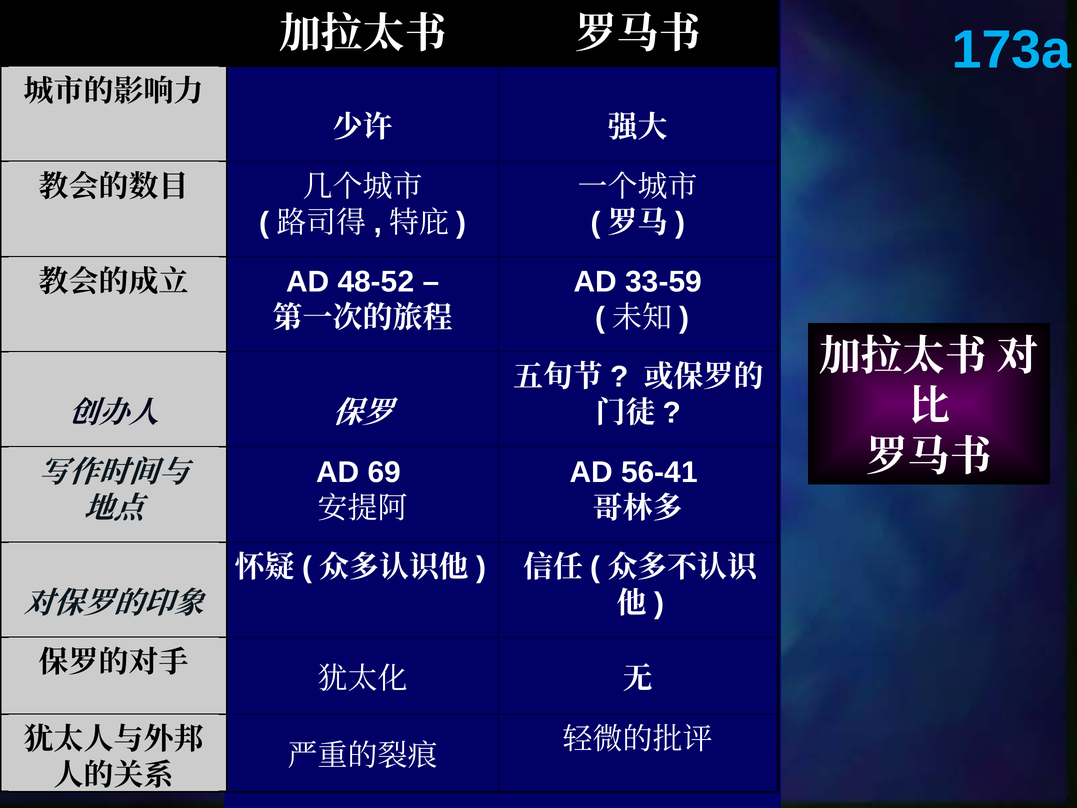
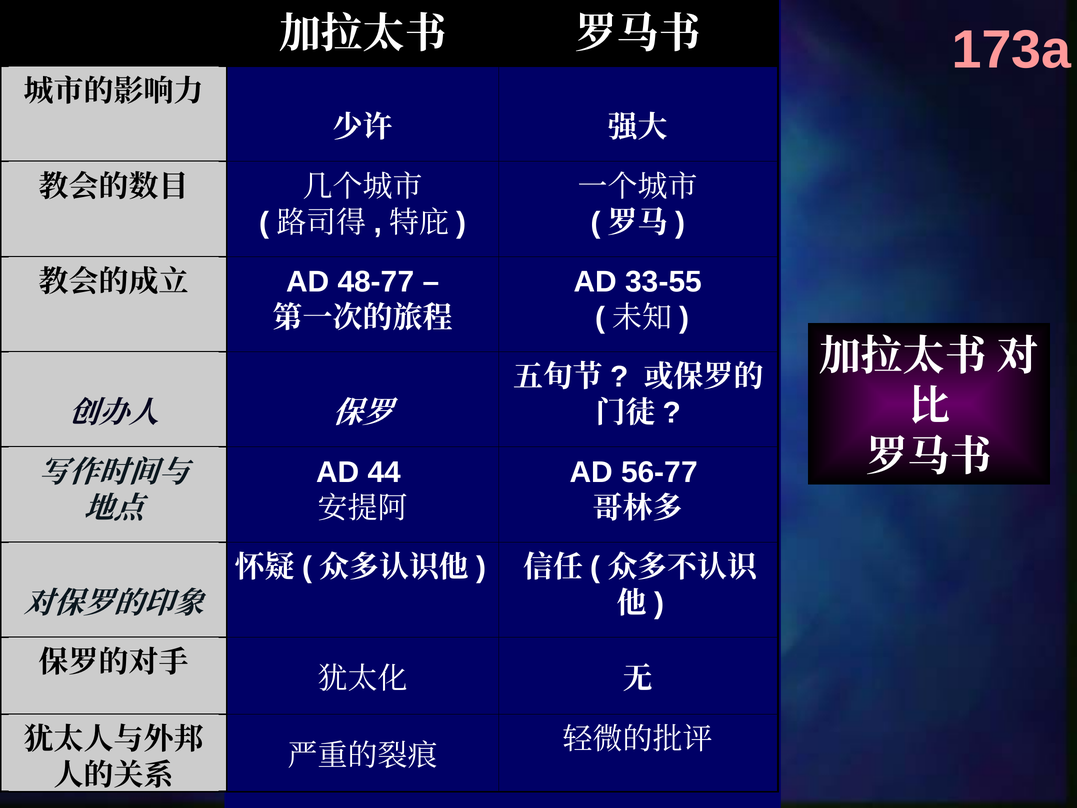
173a colour: light blue -> pink
33-59: 33-59 -> 33-55
48-52: 48-52 -> 48-77
69: 69 -> 44
56-41: 56-41 -> 56-77
